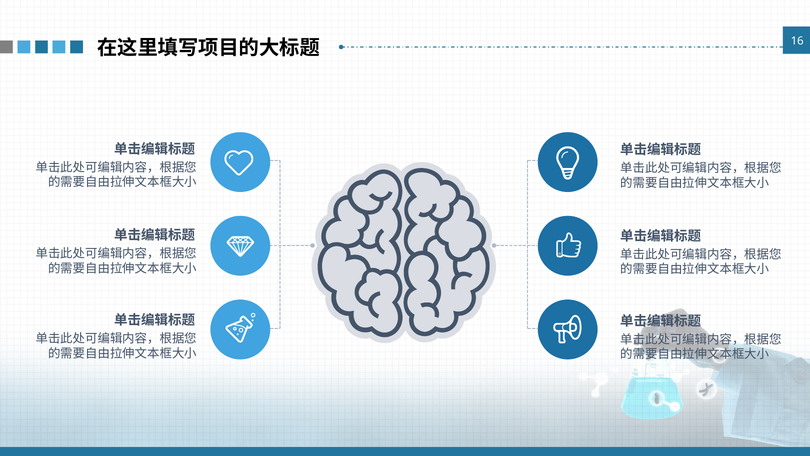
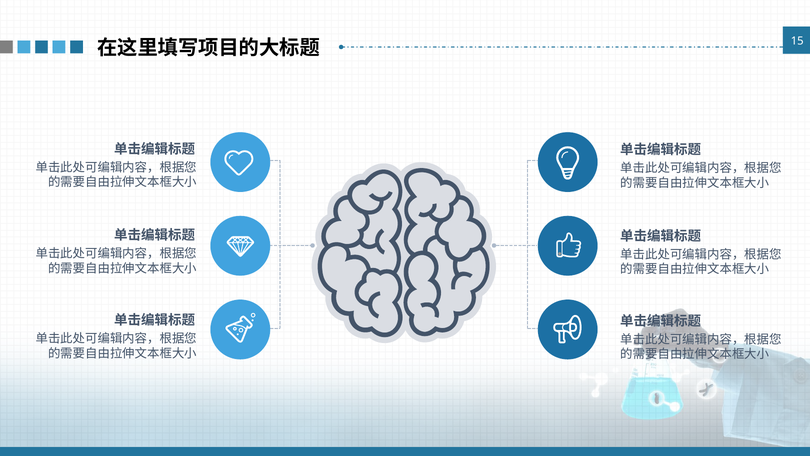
16: 16 -> 15
